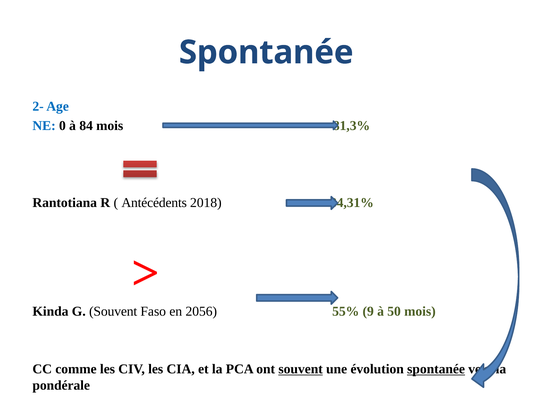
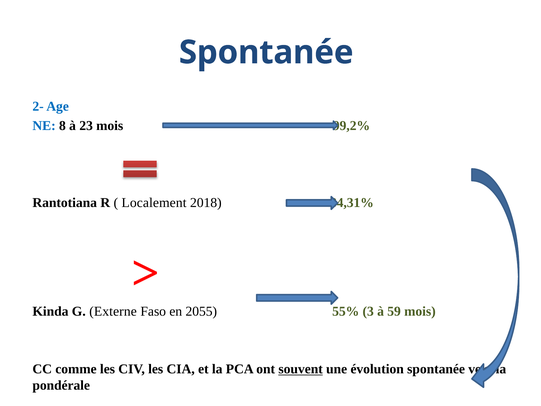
0: 0 -> 8
84: 84 -> 23
81,3%: 81,3% -> 99,2%
Antécédents: Antécédents -> Localement
G Souvent: Souvent -> Externe
2056: 2056 -> 2055
9: 9 -> 3
50: 50 -> 59
spontanée at (436, 369) underline: present -> none
